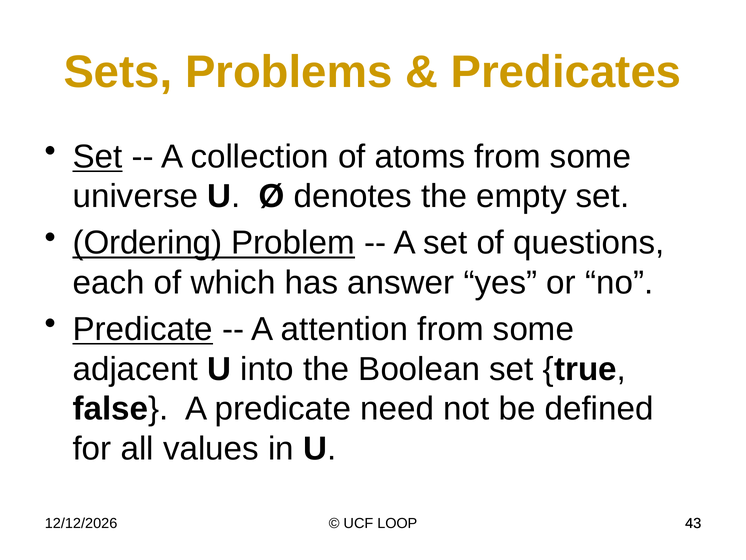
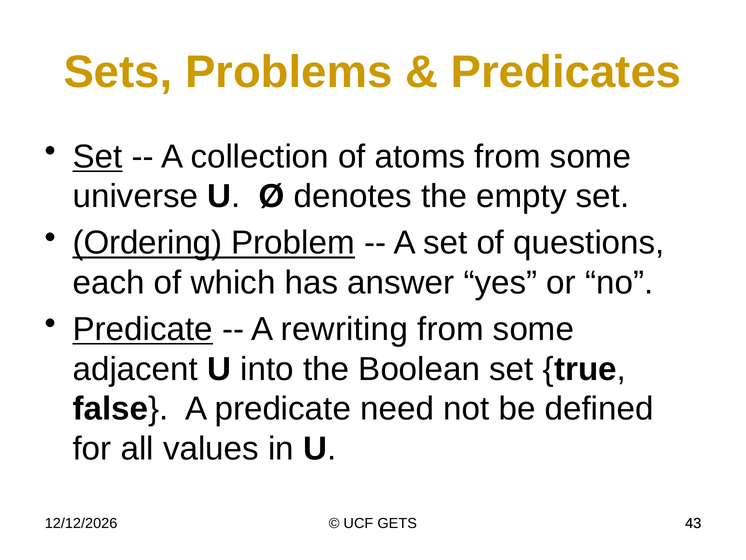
attention: attention -> rewriting
LOOP: LOOP -> GETS
